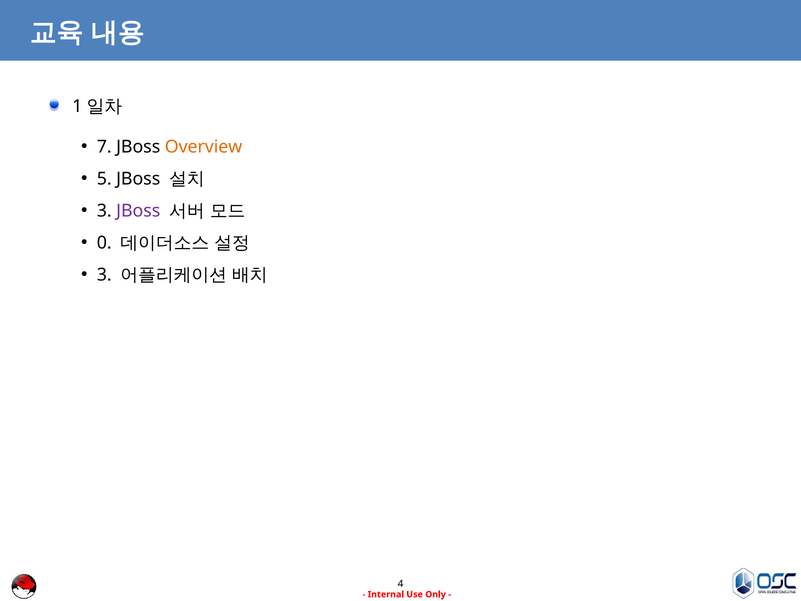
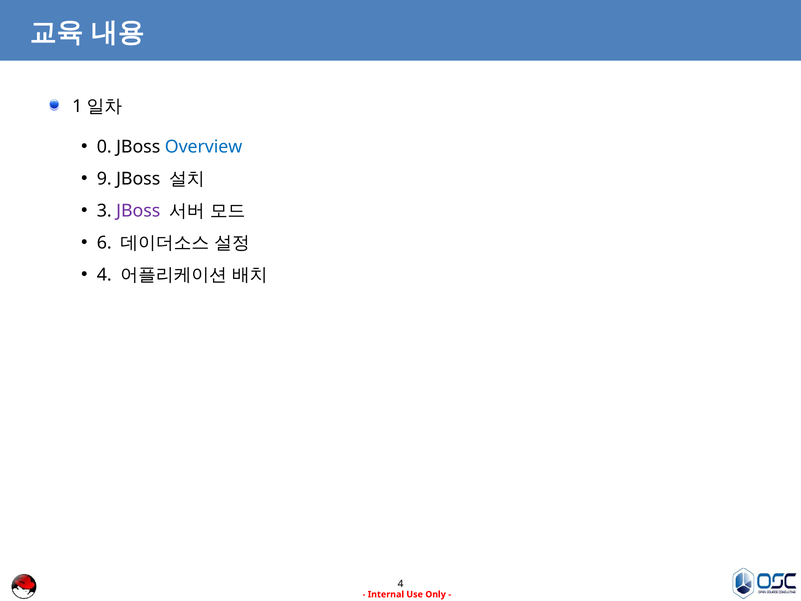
7: 7 -> 0
Overview colour: orange -> blue
5: 5 -> 9
0: 0 -> 6
3 at (104, 275): 3 -> 4
